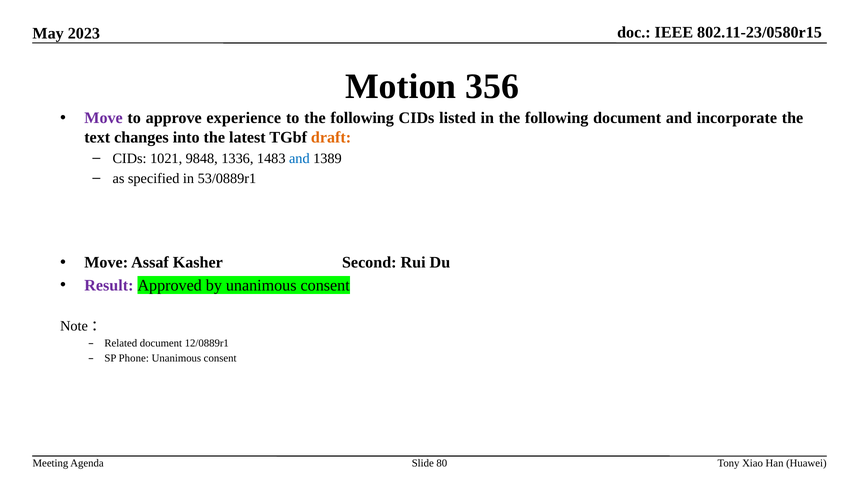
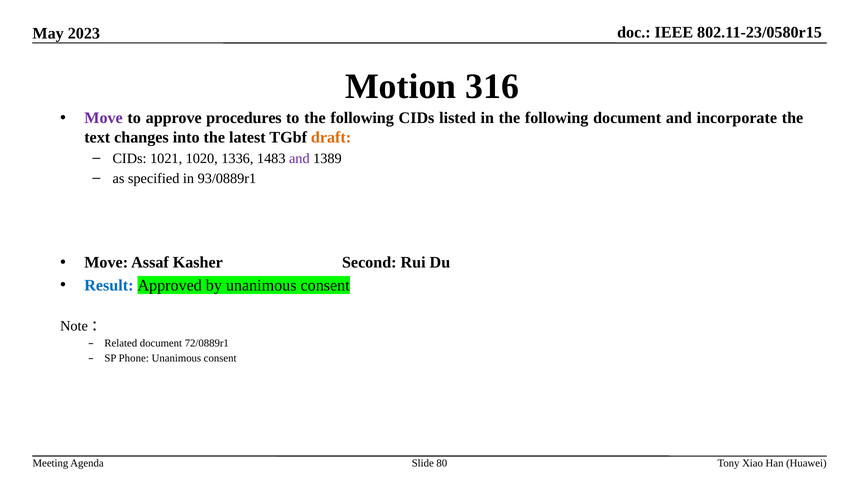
356: 356 -> 316
experience: experience -> procedures
9848: 9848 -> 1020
and at (299, 158) colour: blue -> purple
53/0889r1: 53/0889r1 -> 93/0889r1
Result colour: purple -> blue
12/0889r1: 12/0889r1 -> 72/0889r1
